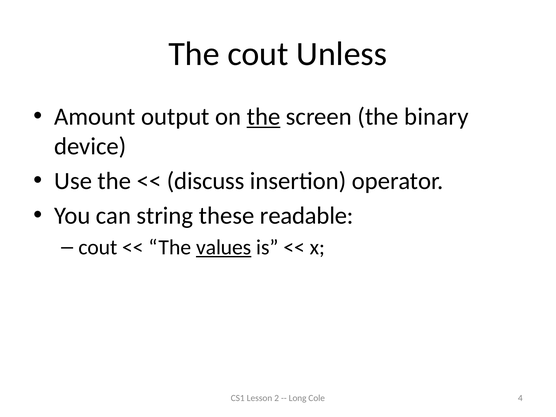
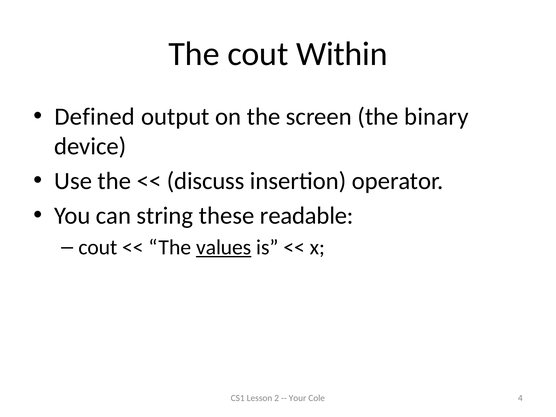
Unless: Unless -> Within
Amount: Amount -> Defined
the at (264, 117) underline: present -> none
Long: Long -> Your
